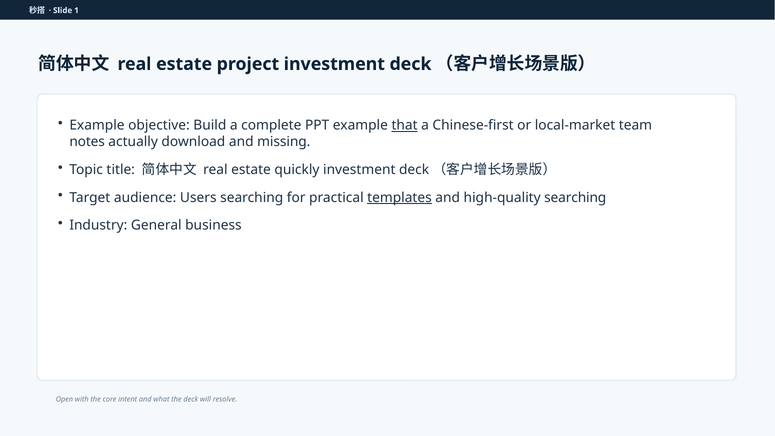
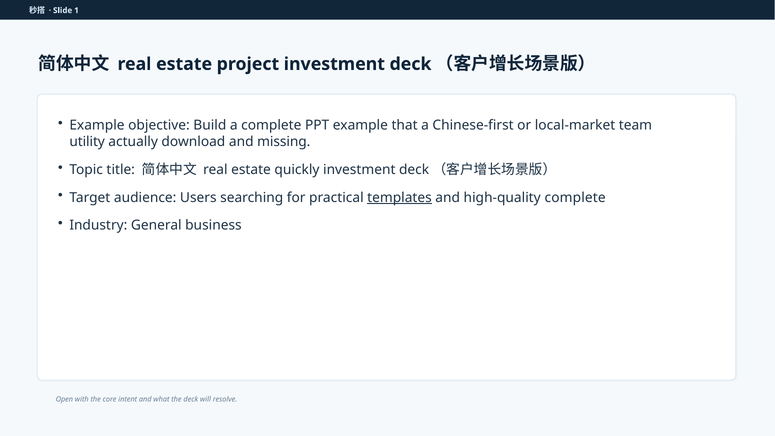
that underline: present -> none
notes: notes -> utility
high-quality searching: searching -> complete
